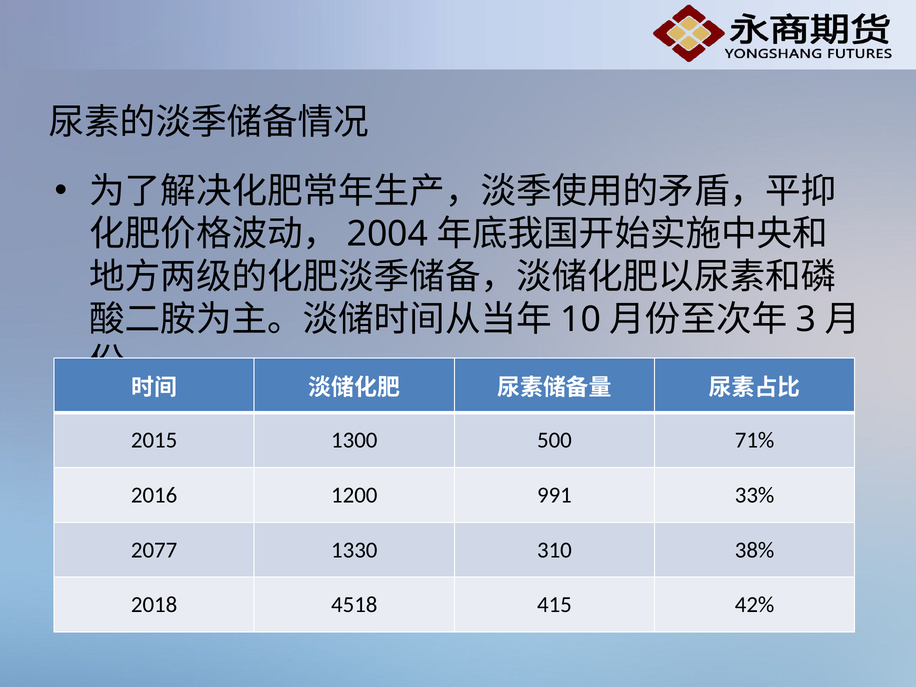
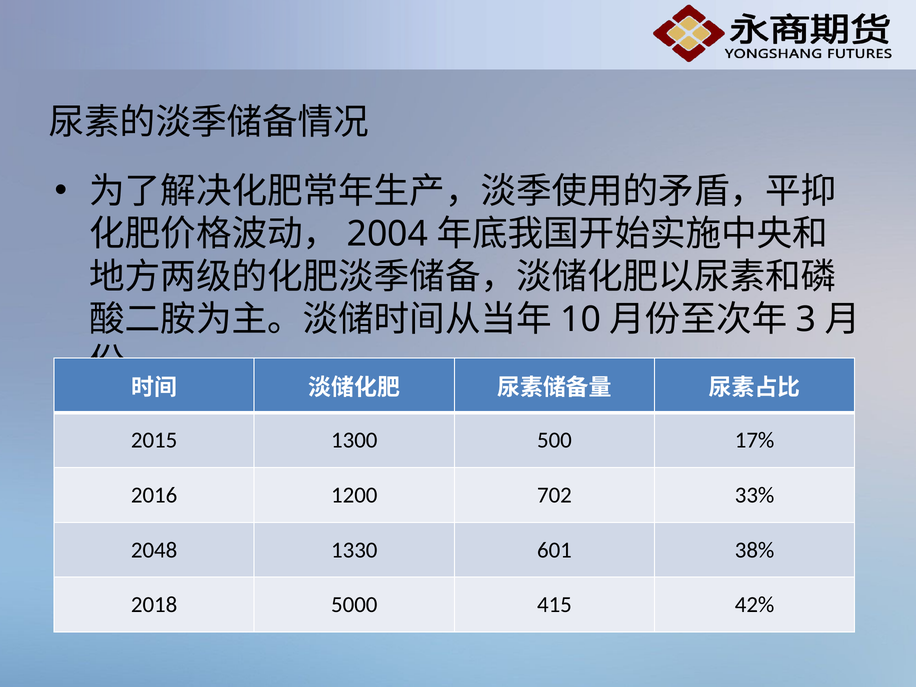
71%: 71% -> 17%
991: 991 -> 702
2077: 2077 -> 2048
310: 310 -> 601
4518: 4518 -> 5000
